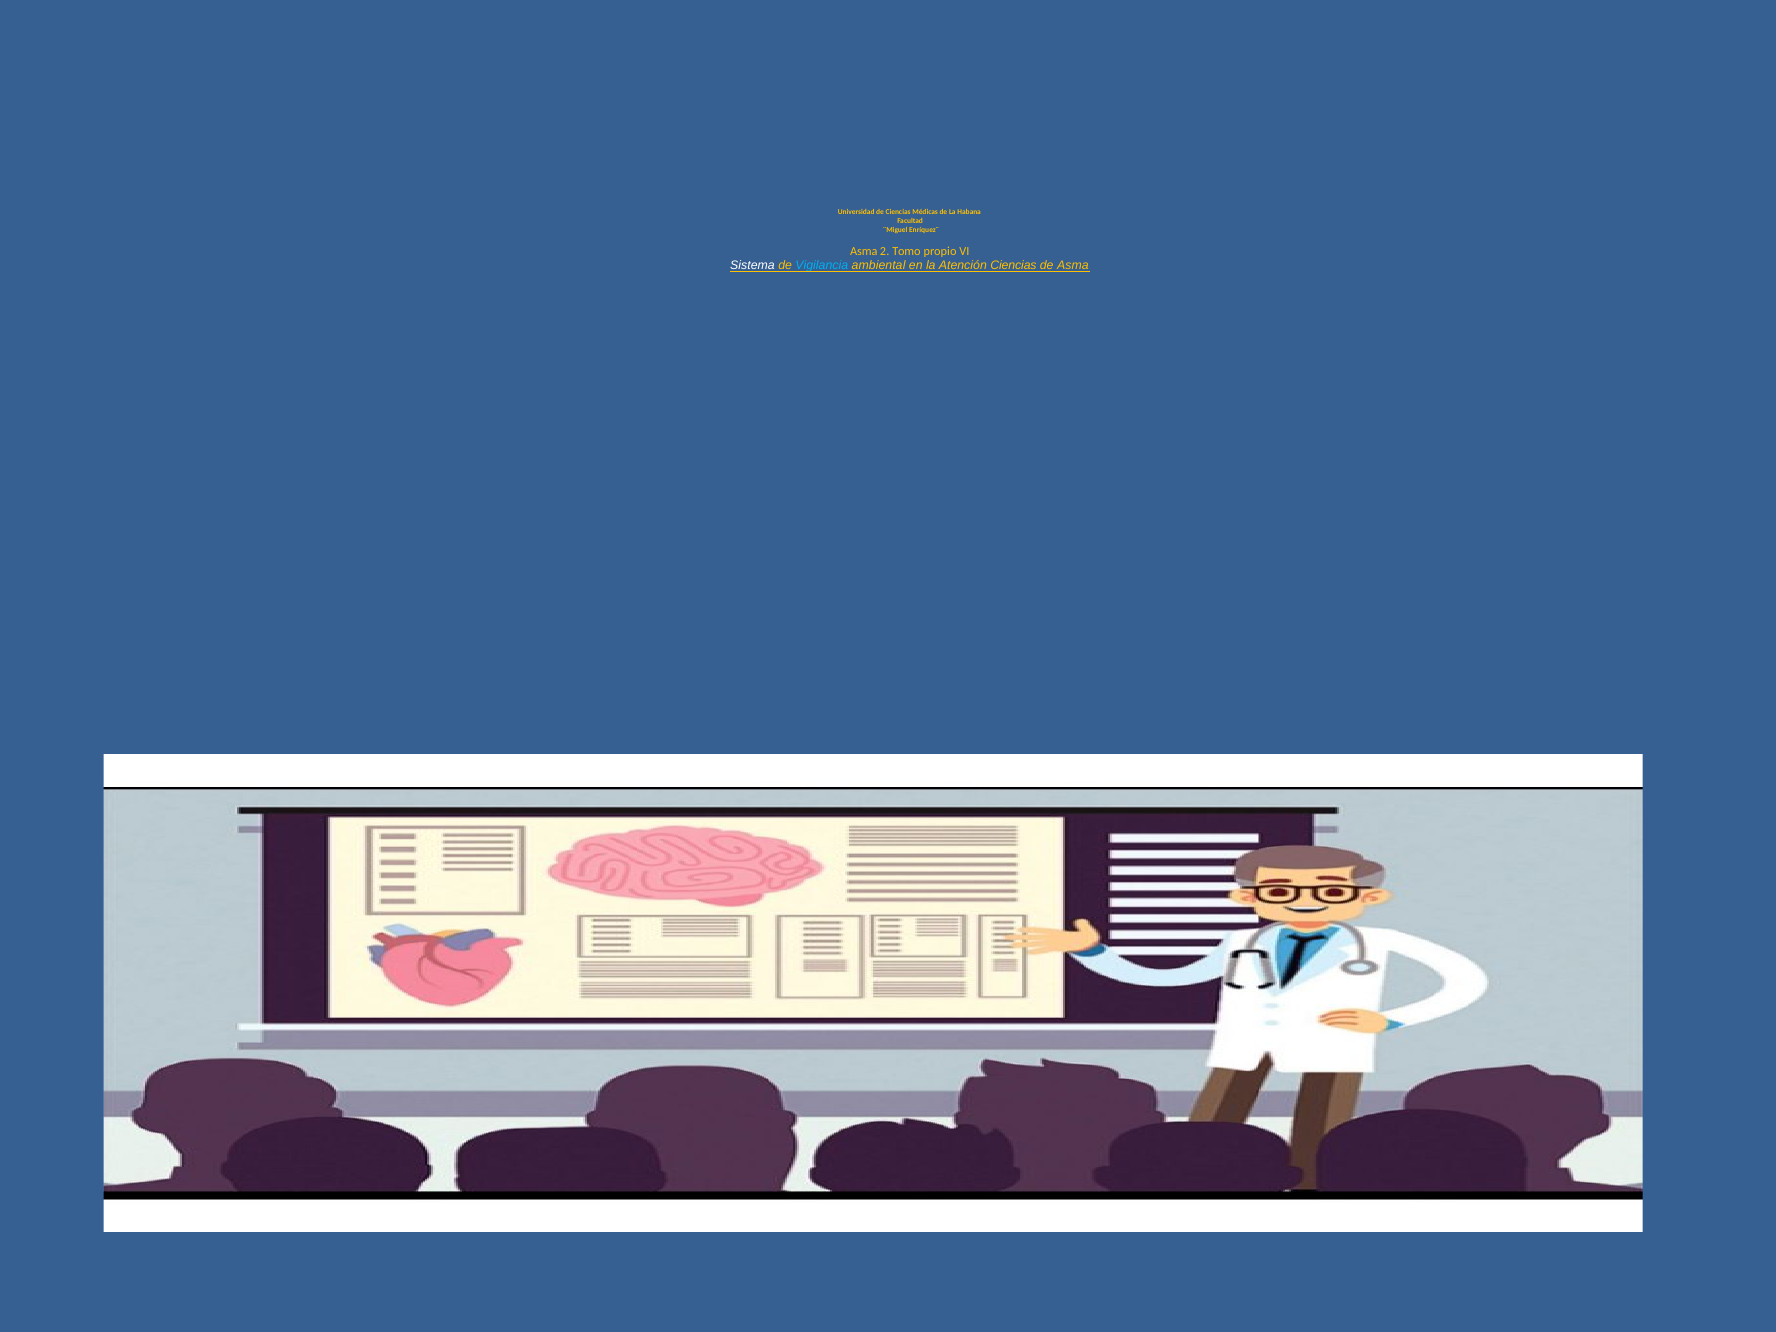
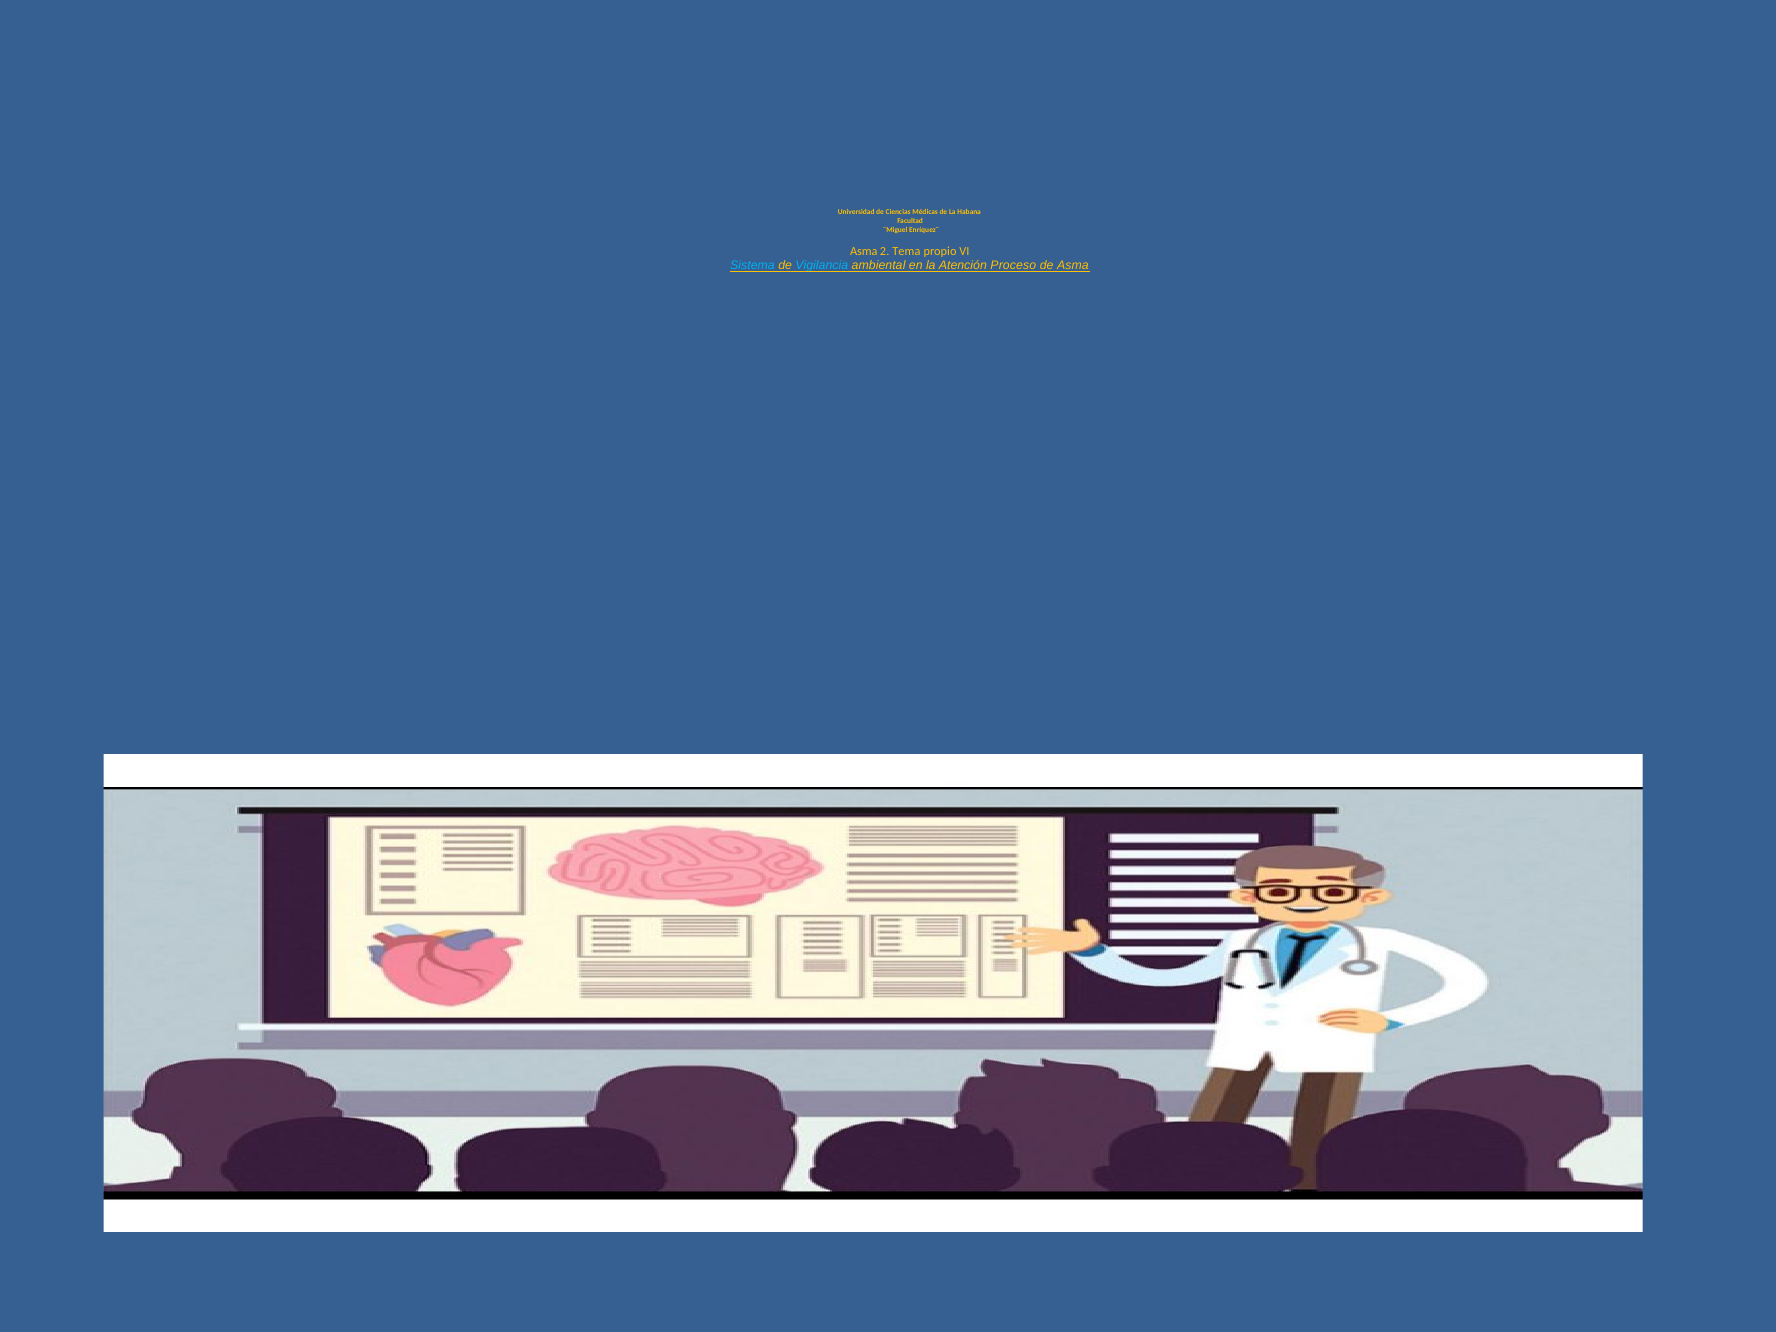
Tomo: Tomo -> Tema
Sistema colour: white -> light blue
Atención Ciencias: Ciencias -> Proceso
